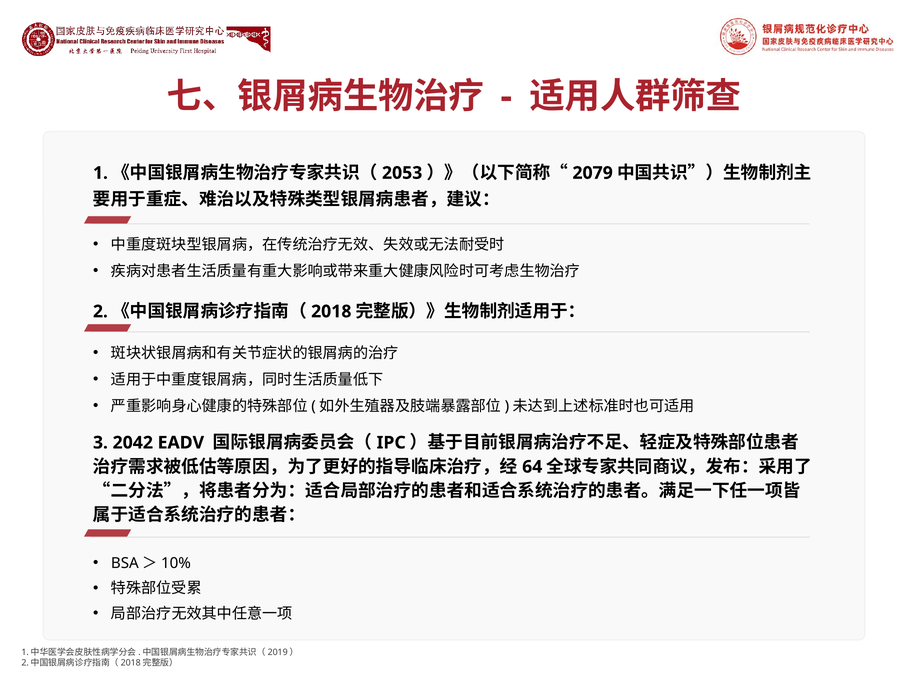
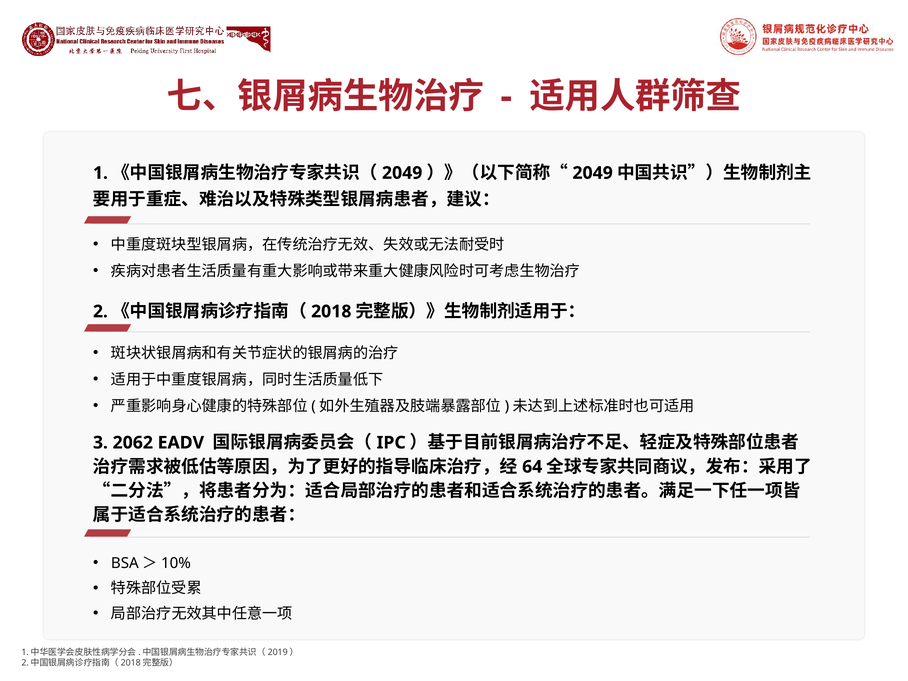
2053 at (402, 173): 2053 -> 2049
2079 at (593, 173): 2079 -> 2049
2042: 2042 -> 2062
